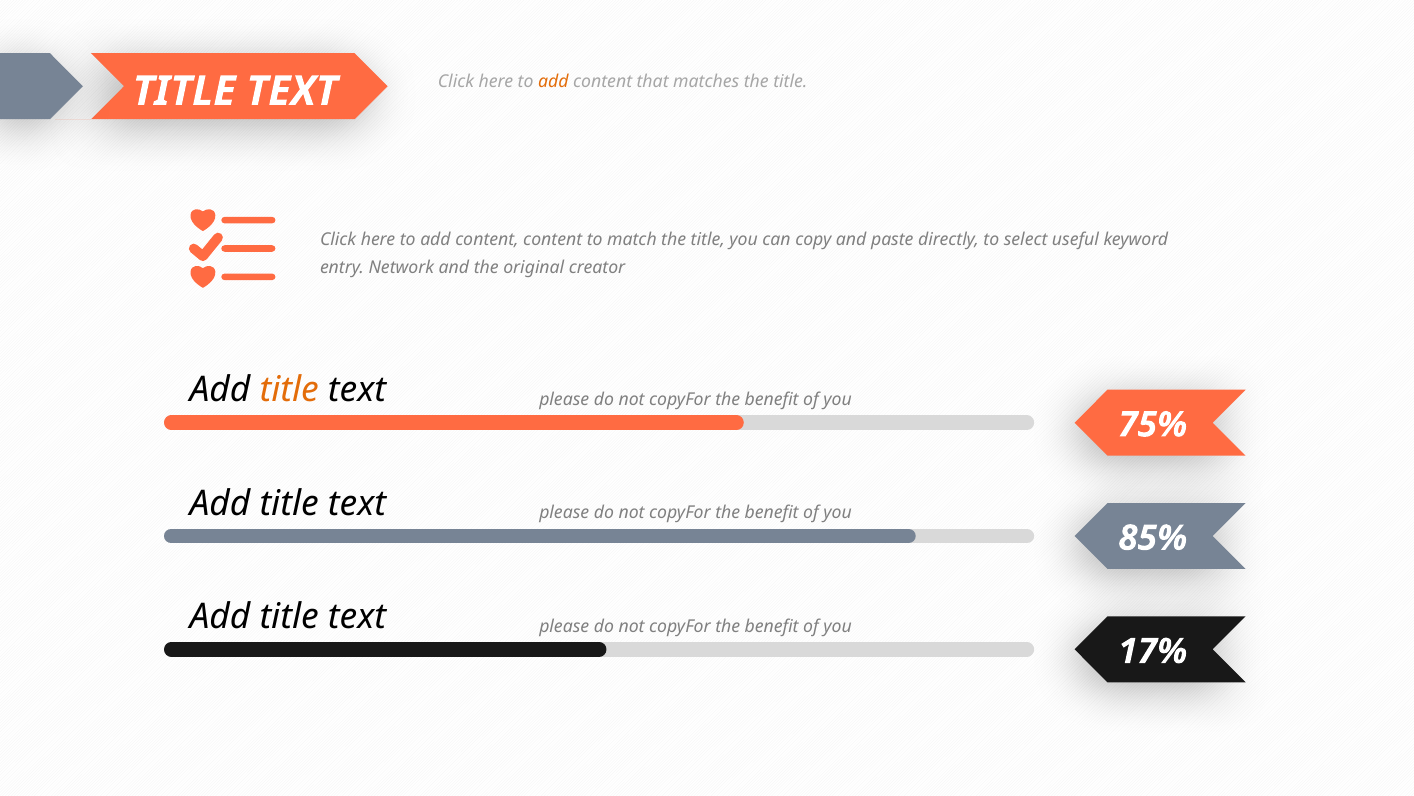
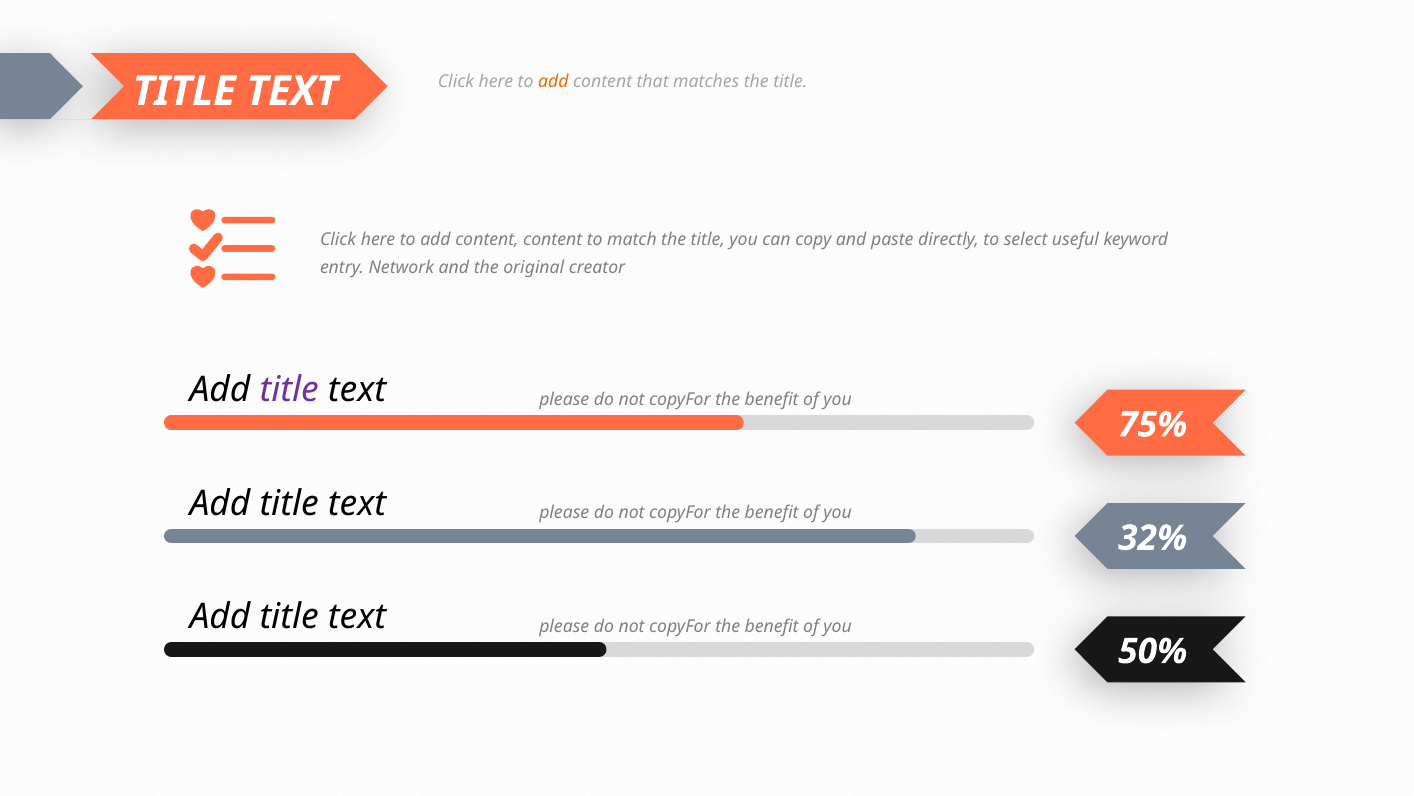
title at (289, 390) colour: orange -> purple
85%: 85% -> 32%
17%: 17% -> 50%
